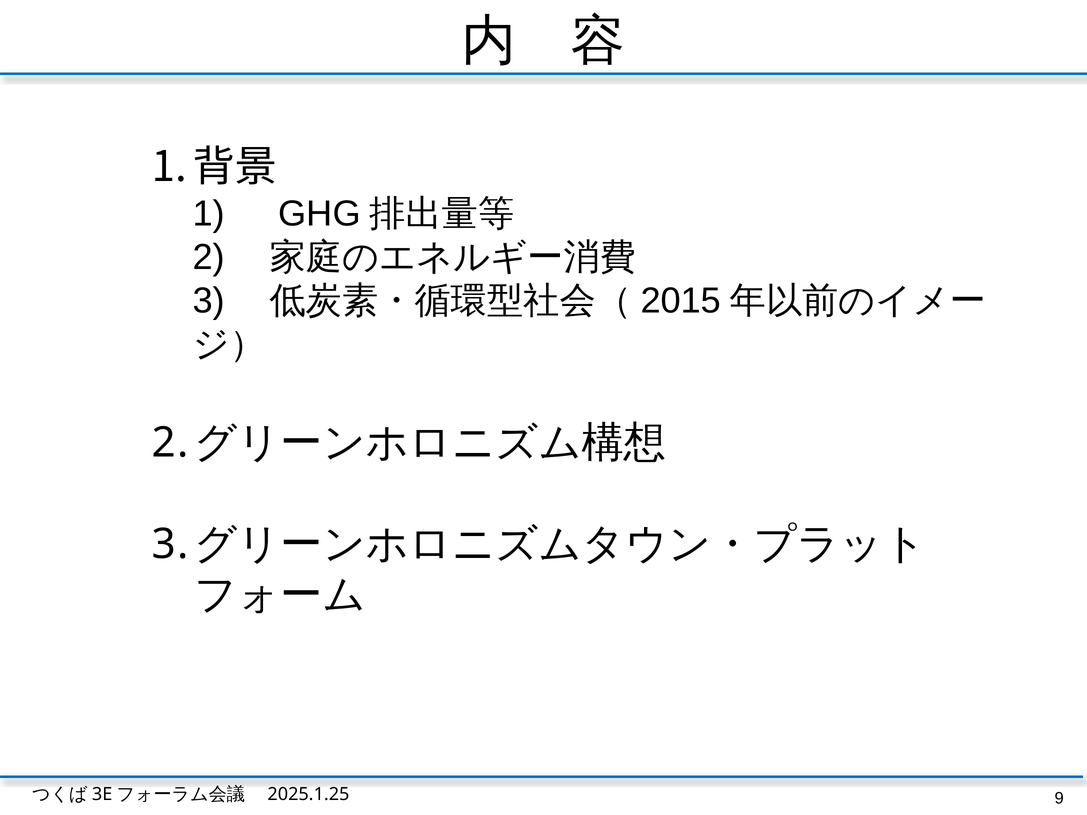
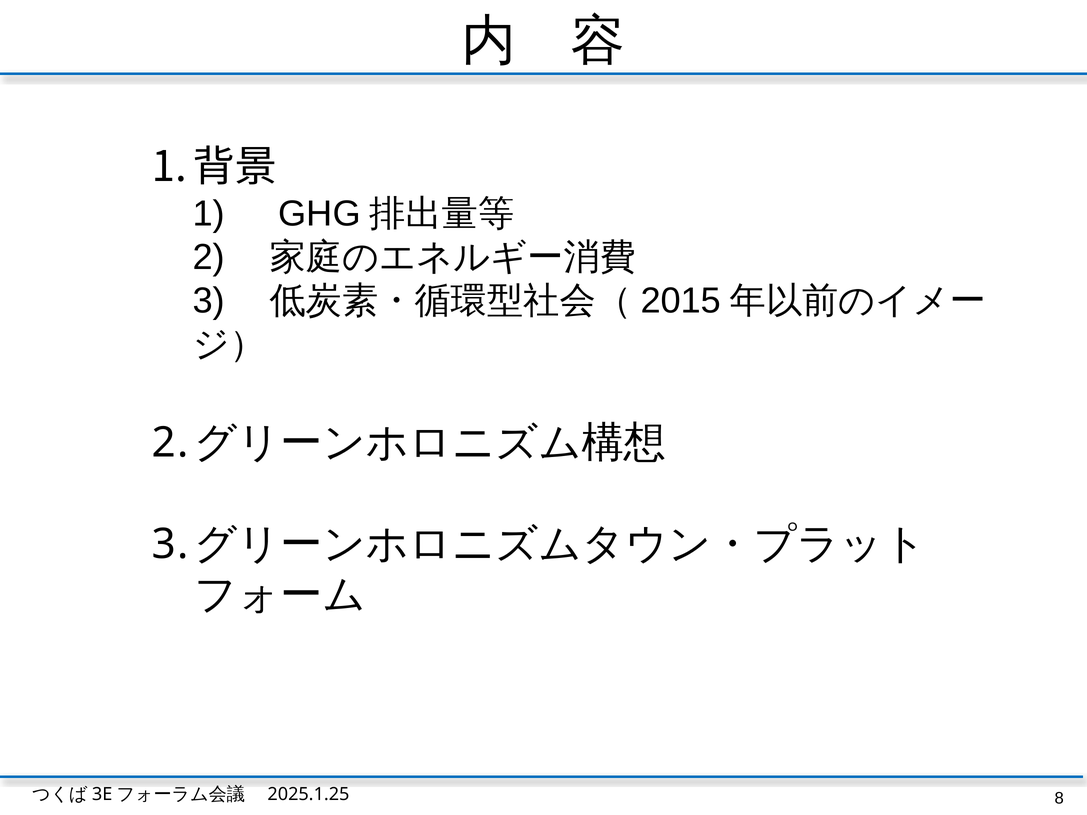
9: 9 -> 8
